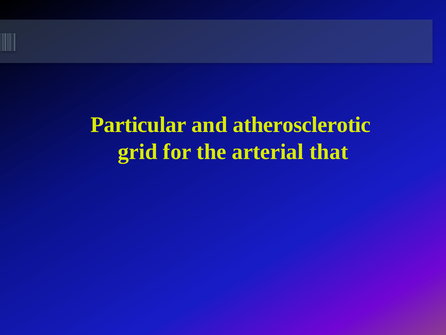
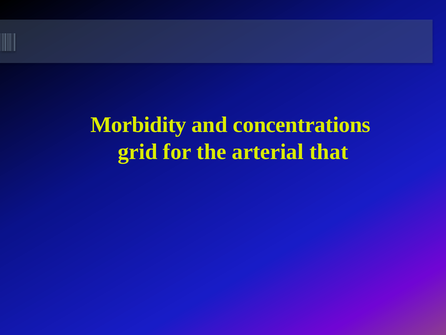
Particular: Particular -> Morbidity
atherosclerotic: atherosclerotic -> concentrations
